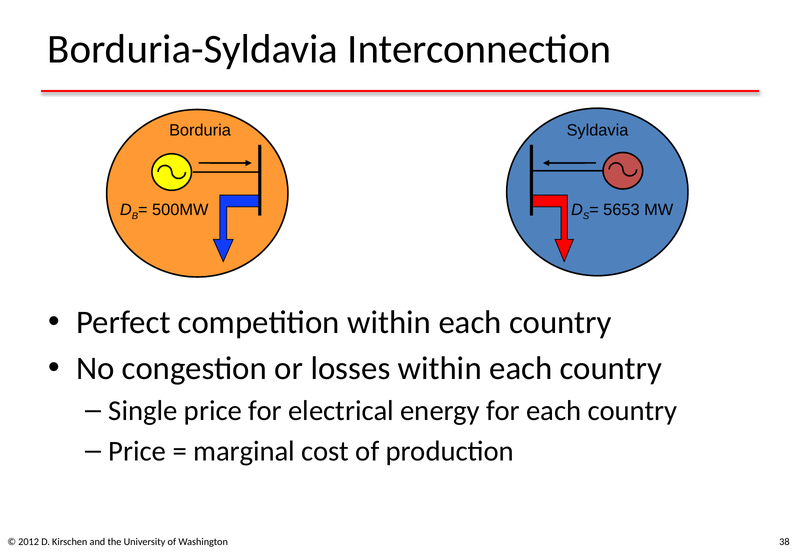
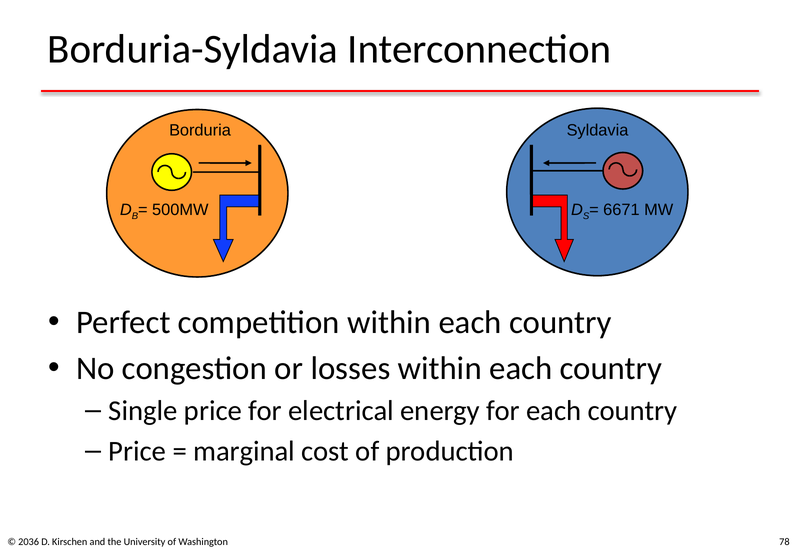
5653: 5653 -> 6671
2012: 2012 -> 2036
38: 38 -> 78
